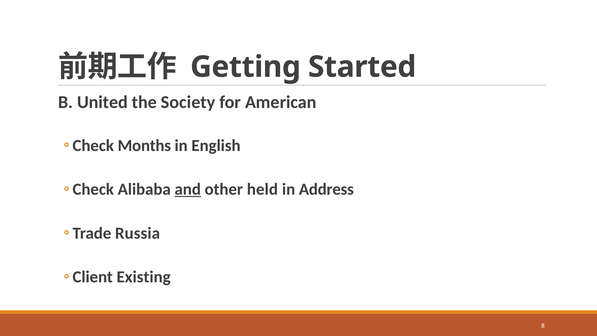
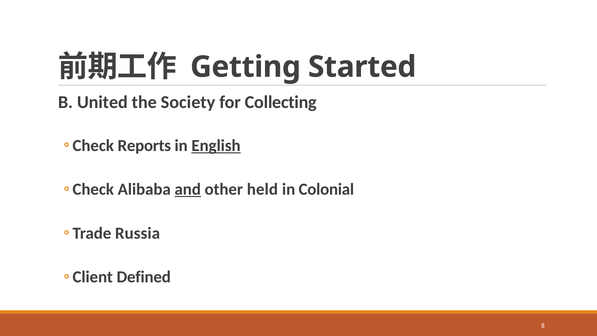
American: American -> Collecting
Months: Months -> Reports
English underline: none -> present
Address: Address -> Colonial
Existing: Existing -> Defined
